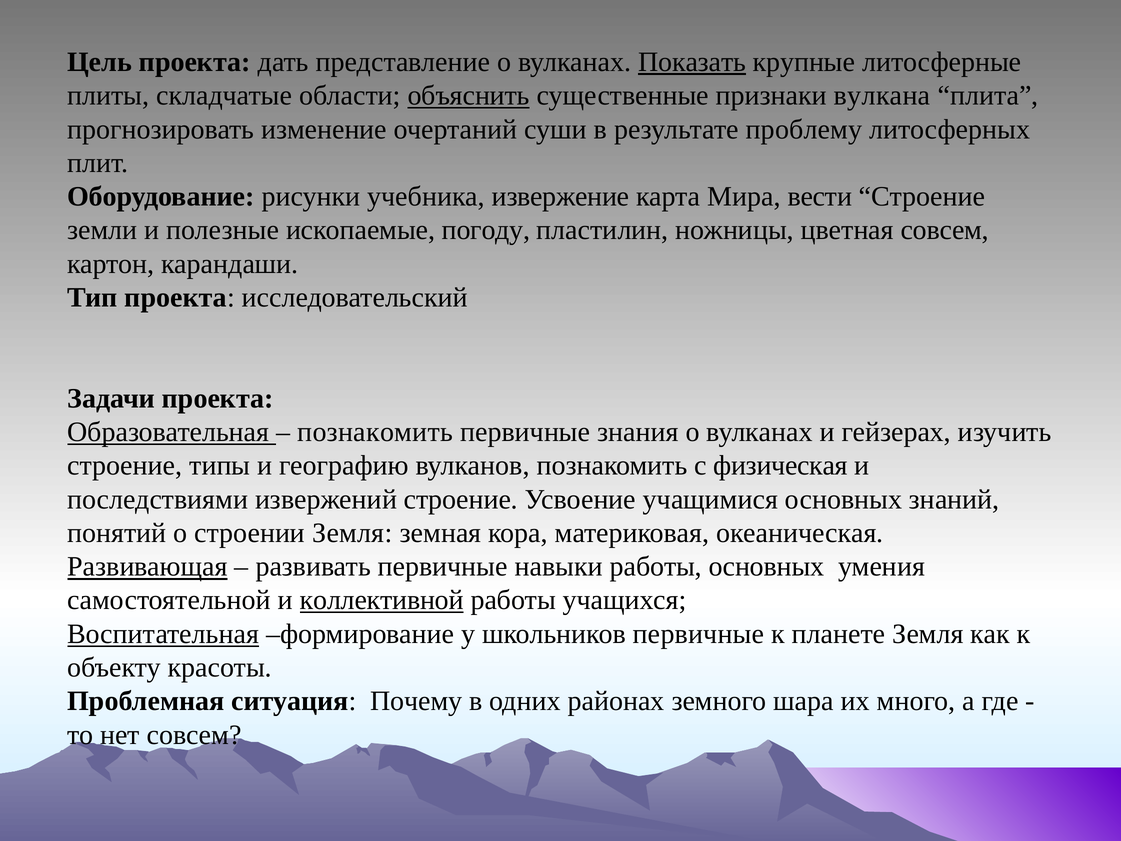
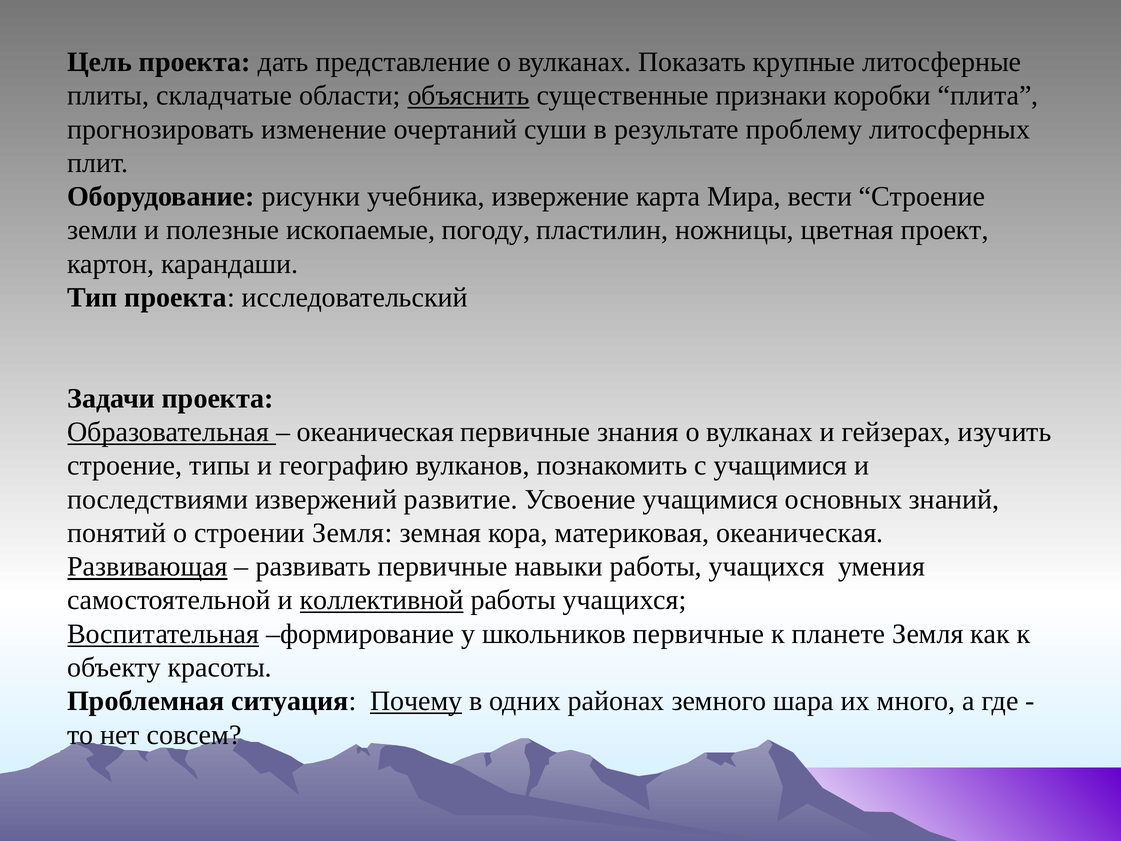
Показать underline: present -> none
вулкана: вулкана -> коробки
цветная совсем: совсем -> проект
познакомить at (375, 432): познакомить -> океаническая
с физическая: физическая -> учащимися
извержений строение: строение -> развитие
навыки работы основных: основных -> учащихся
Почему underline: none -> present
